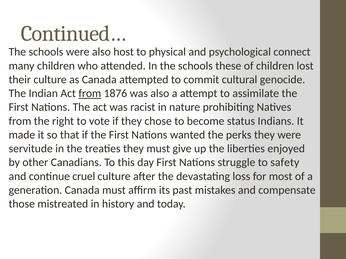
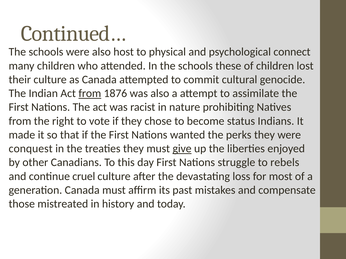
servitude: servitude -> conquest
give underline: none -> present
safety: safety -> rebels
